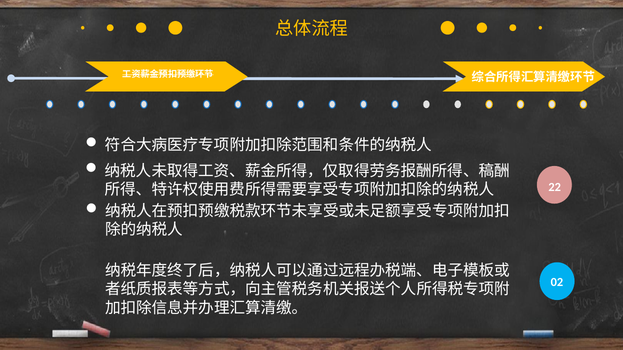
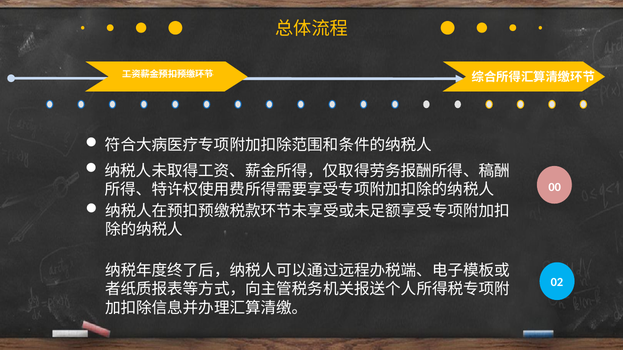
22: 22 -> 00
